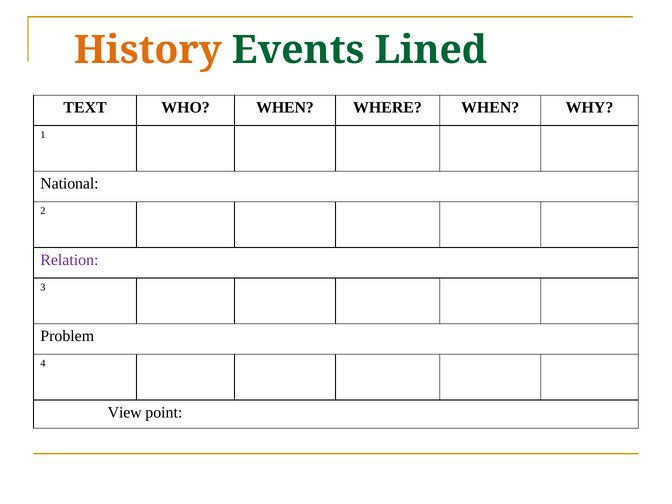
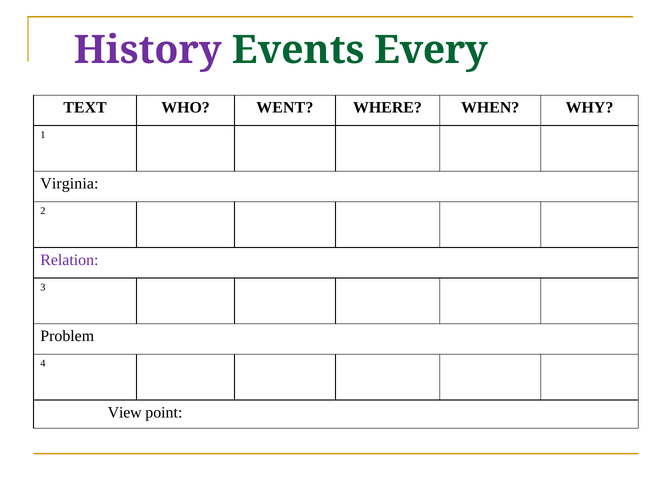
History colour: orange -> purple
Lined: Lined -> Every
WHO WHEN: WHEN -> WENT
National: National -> Virginia
